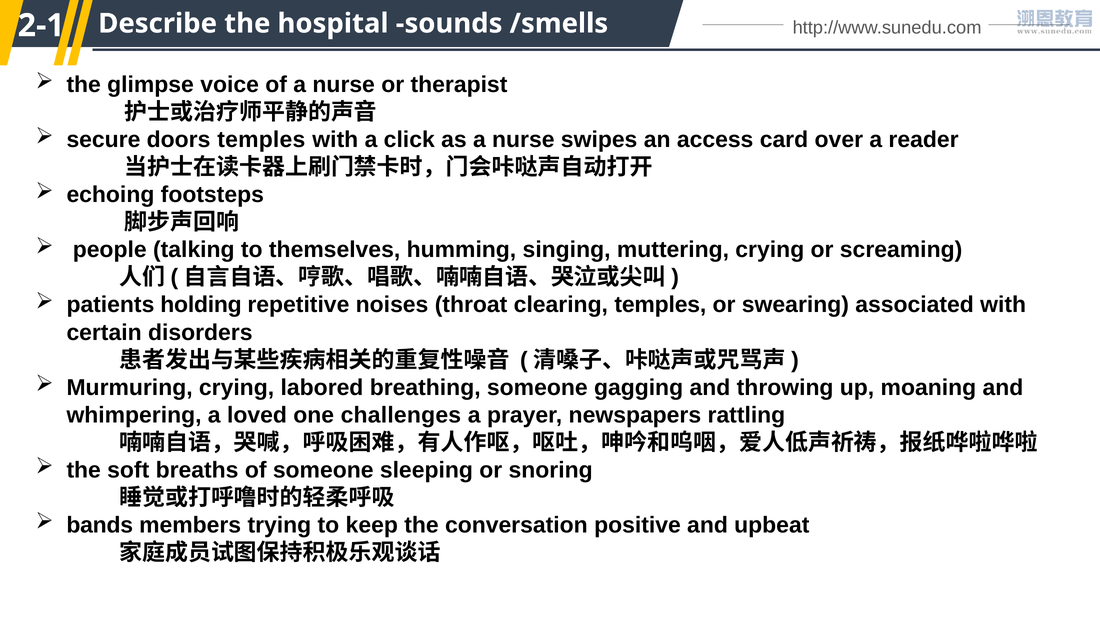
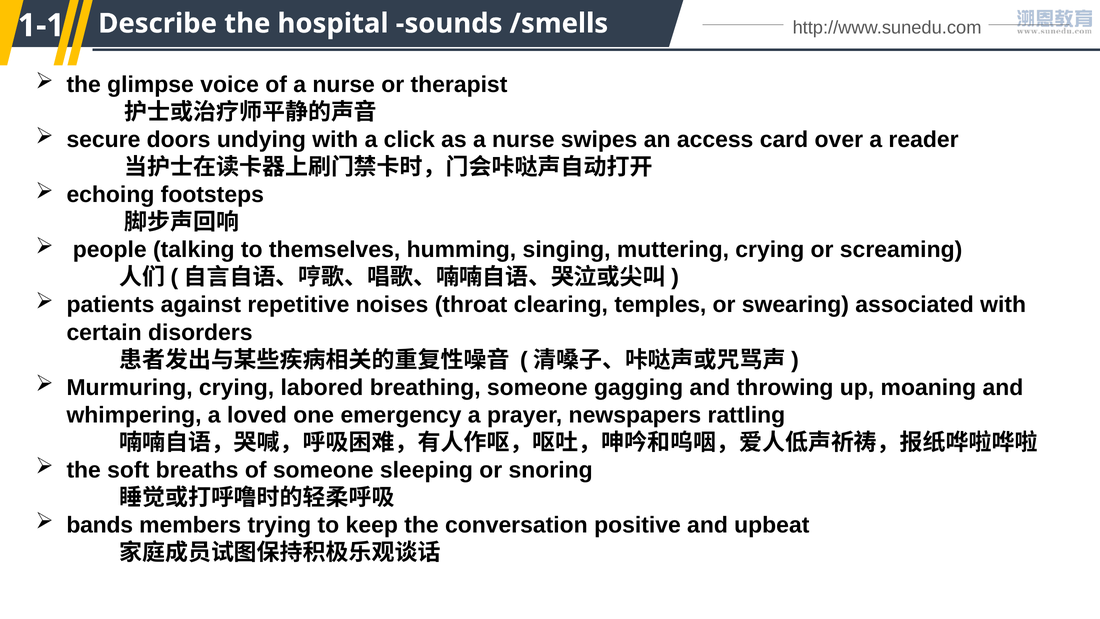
2-1: 2-1 -> 1-1
doors temples: temples -> undying
holding: holding -> against
challenges: challenges -> emergency
